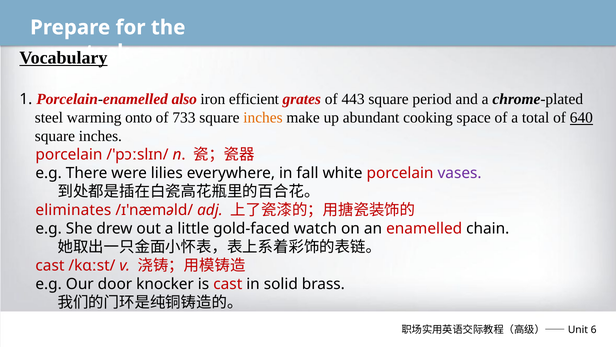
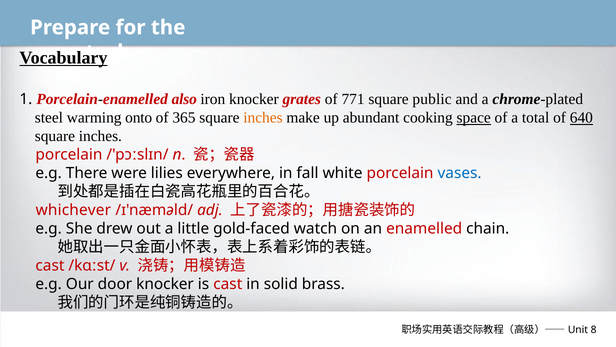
iron efficient: efficient -> knocker
443: 443 -> 771
period: period -> public
733: 733 -> 365
space underline: none -> present
vases colour: purple -> blue
eliminates: eliminates -> whichever
6: 6 -> 8
